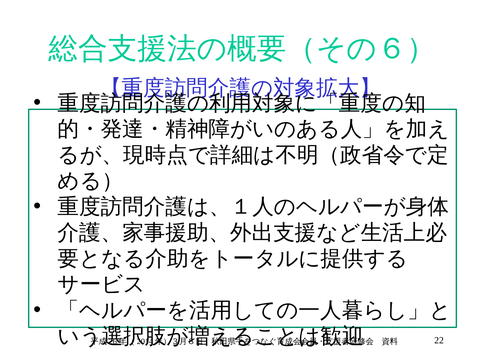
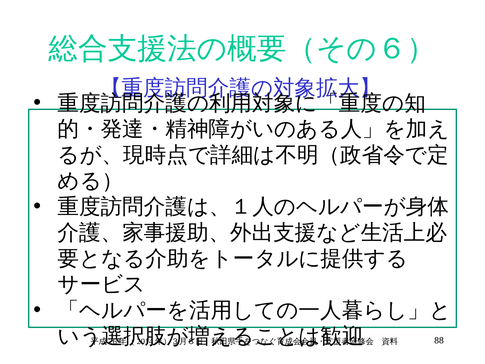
22: 22 -> 88
